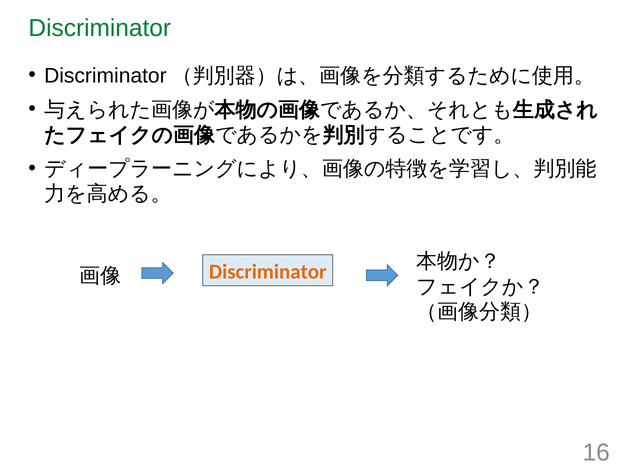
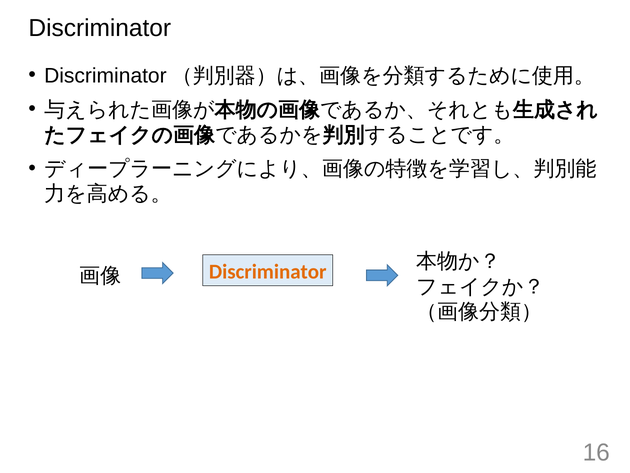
Discriminator at (100, 28) colour: green -> black
